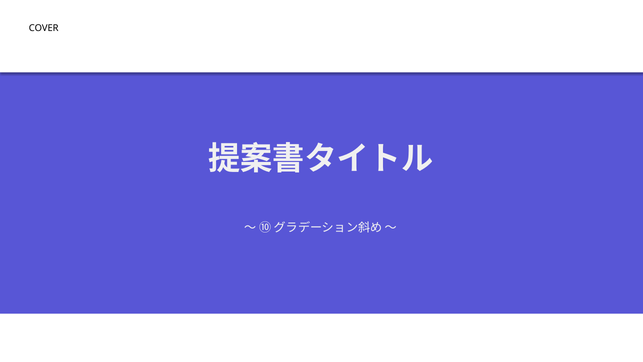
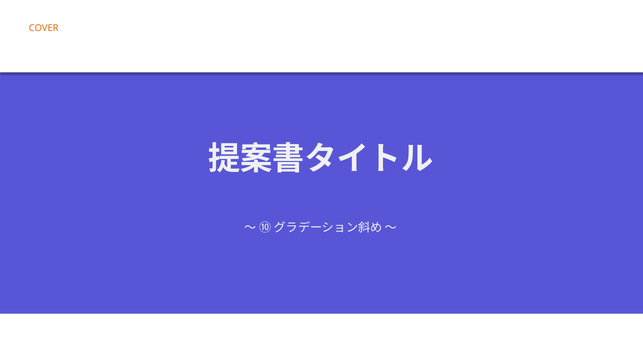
COVER colour: black -> orange
